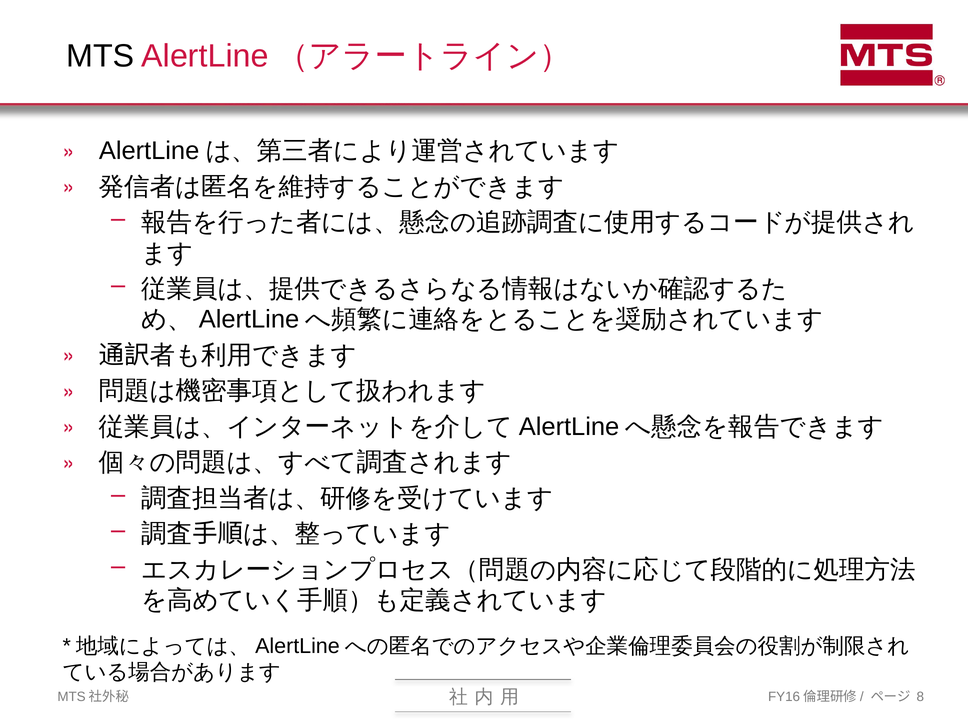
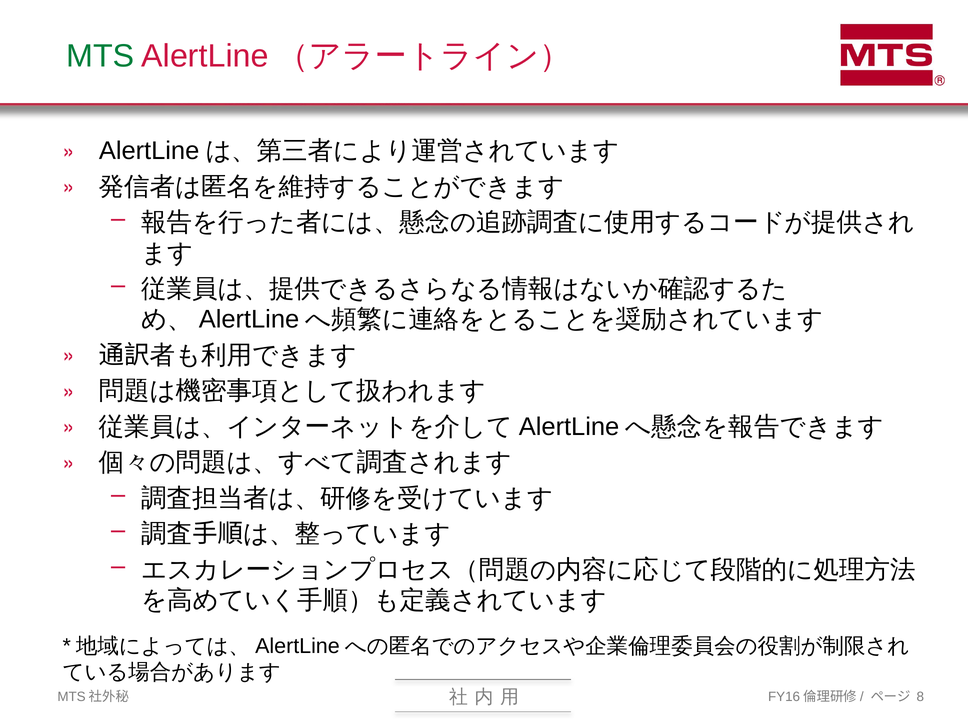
MTS colour: black -> green
